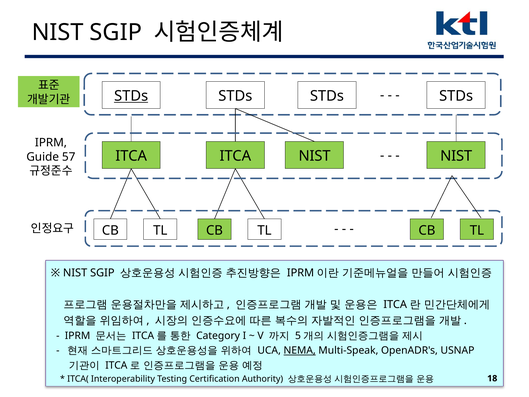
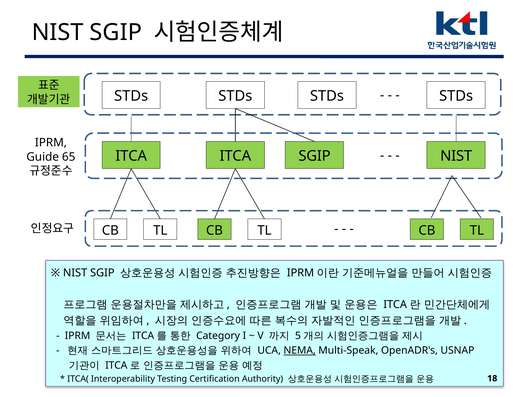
STDs at (131, 96) underline: present -> none
NIST at (315, 156): NIST -> SGIP
57: 57 -> 65
